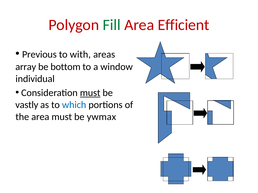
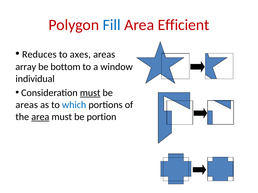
Fill colour: green -> blue
Previous: Previous -> Reduces
with: with -> axes
vastly at (27, 105): vastly -> areas
area at (40, 117) underline: none -> present
ywmax: ywmax -> portion
